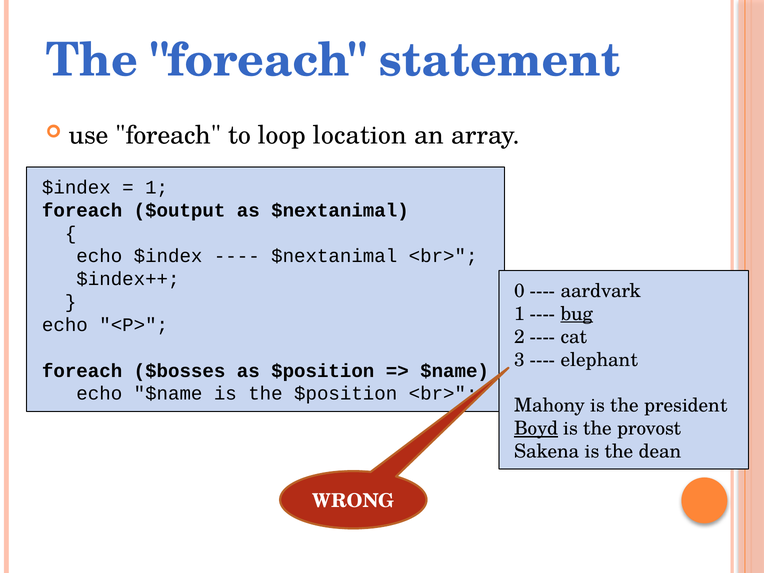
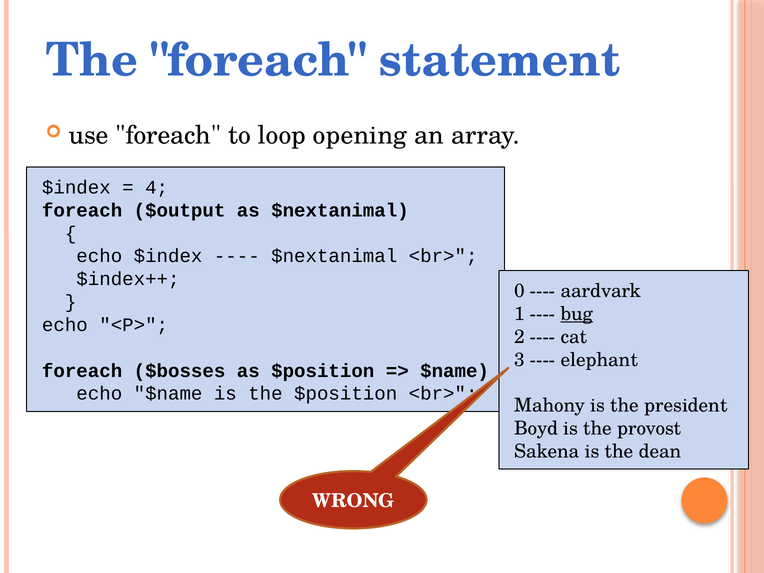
location: location -> opening
1 at (157, 187): 1 -> 4
Boyd underline: present -> none
